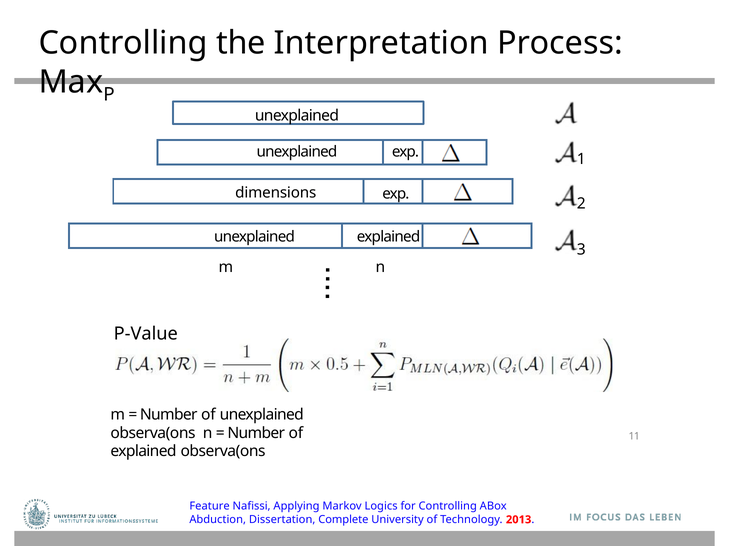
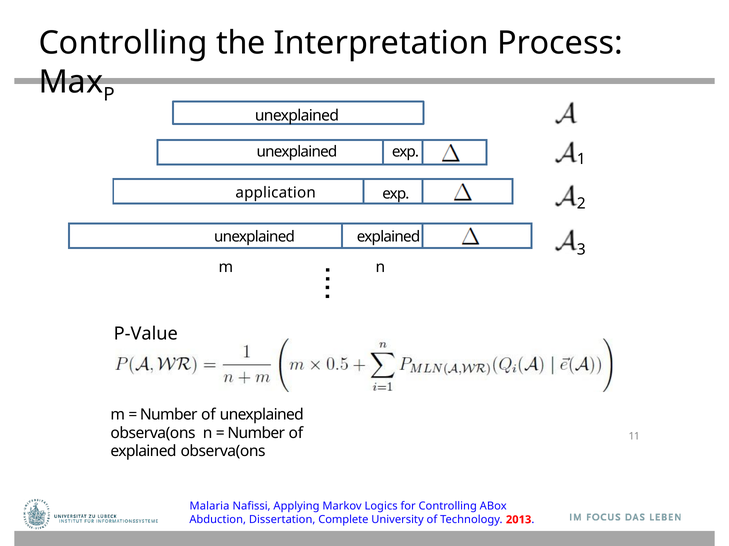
dimensions: dimensions -> application
Feature: Feature -> Malaria
